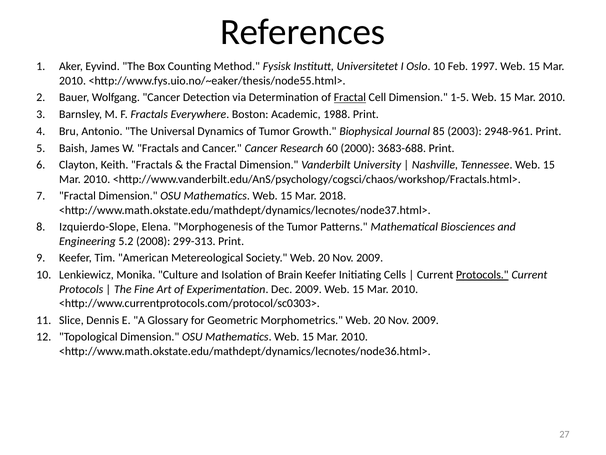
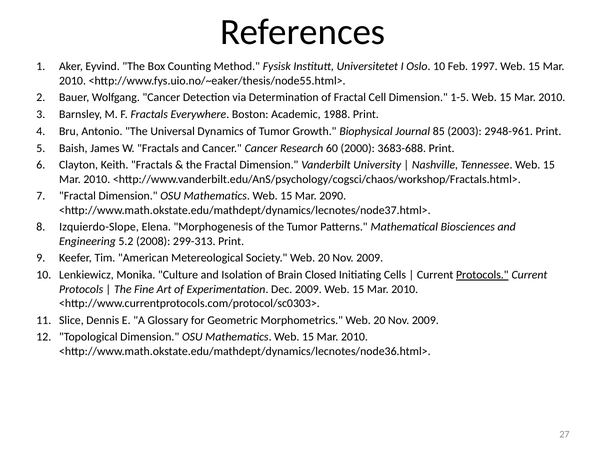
Fractal at (350, 97) underline: present -> none
2018: 2018 -> 2090
Brain Keefer: Keefer -> Closed
